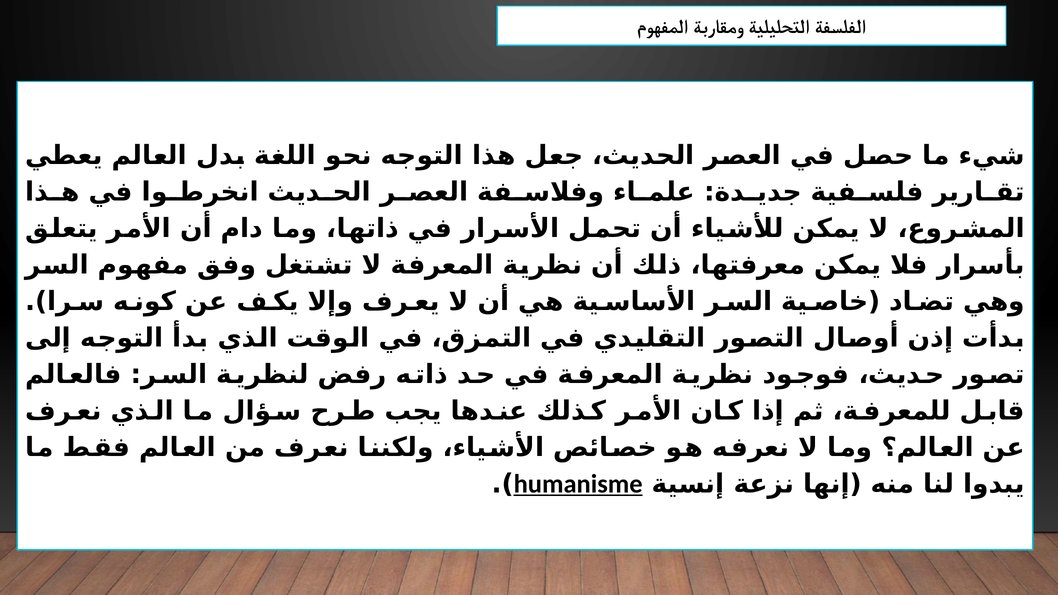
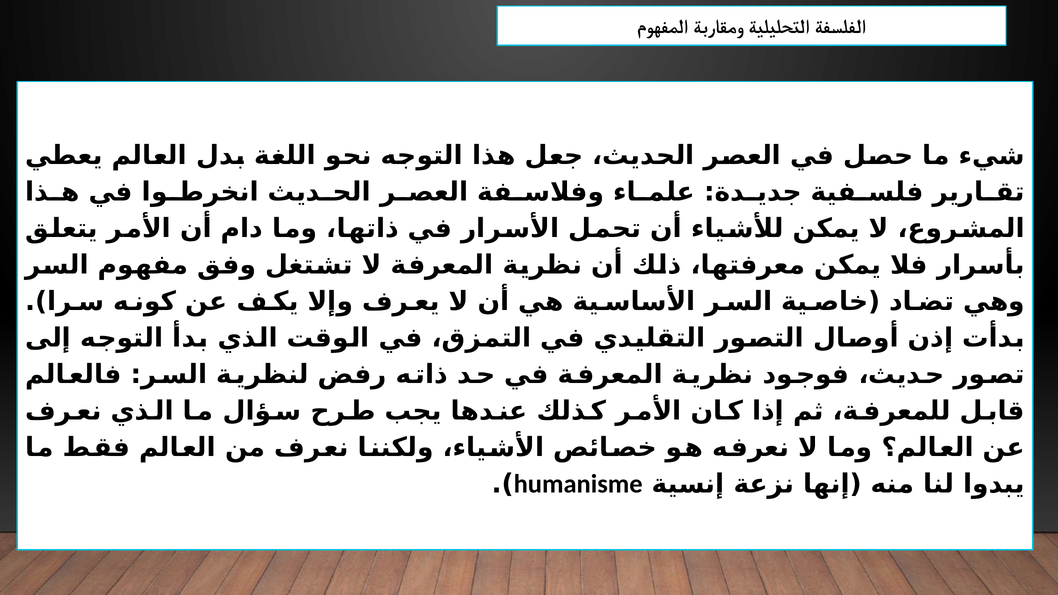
humanisme underline: present -> none
